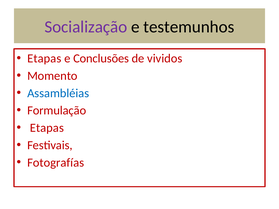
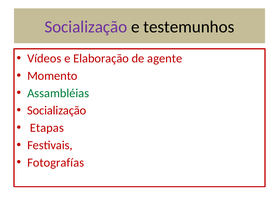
Etapas at (44, 59): Etapas -> Vídeos
Conclusões: Conclusões -> Elaboração
vividos: vividos -> agente
Assambléias colour: blue -> green
Formulação at (57, 111): Formulação -> Socialização
